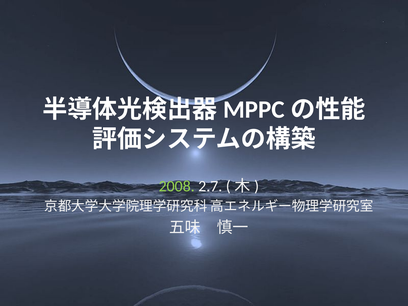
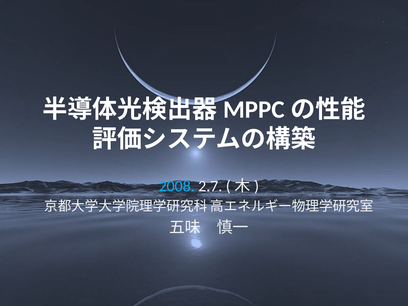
2008 colour: light green -> light blue
